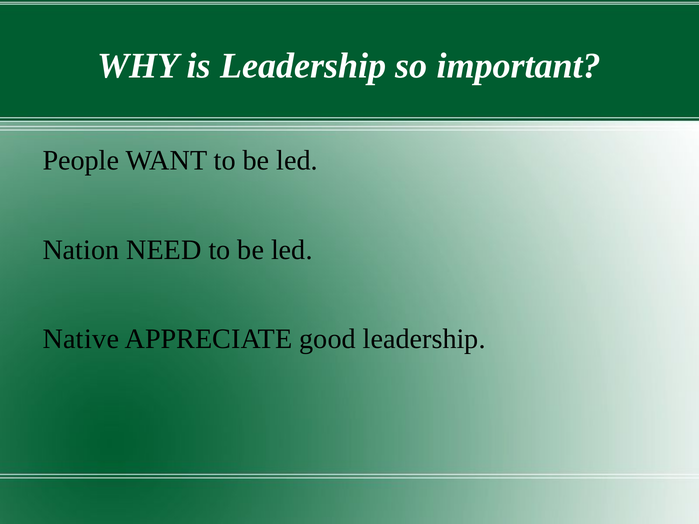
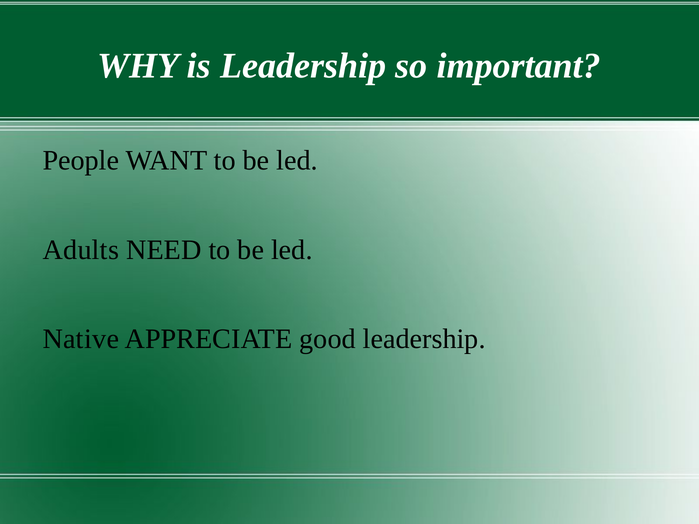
Nation: Nation -> Adults
